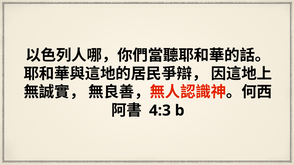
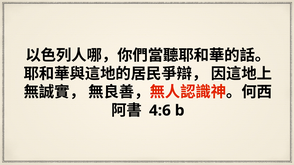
4:3: 4:3 -> 4:6
